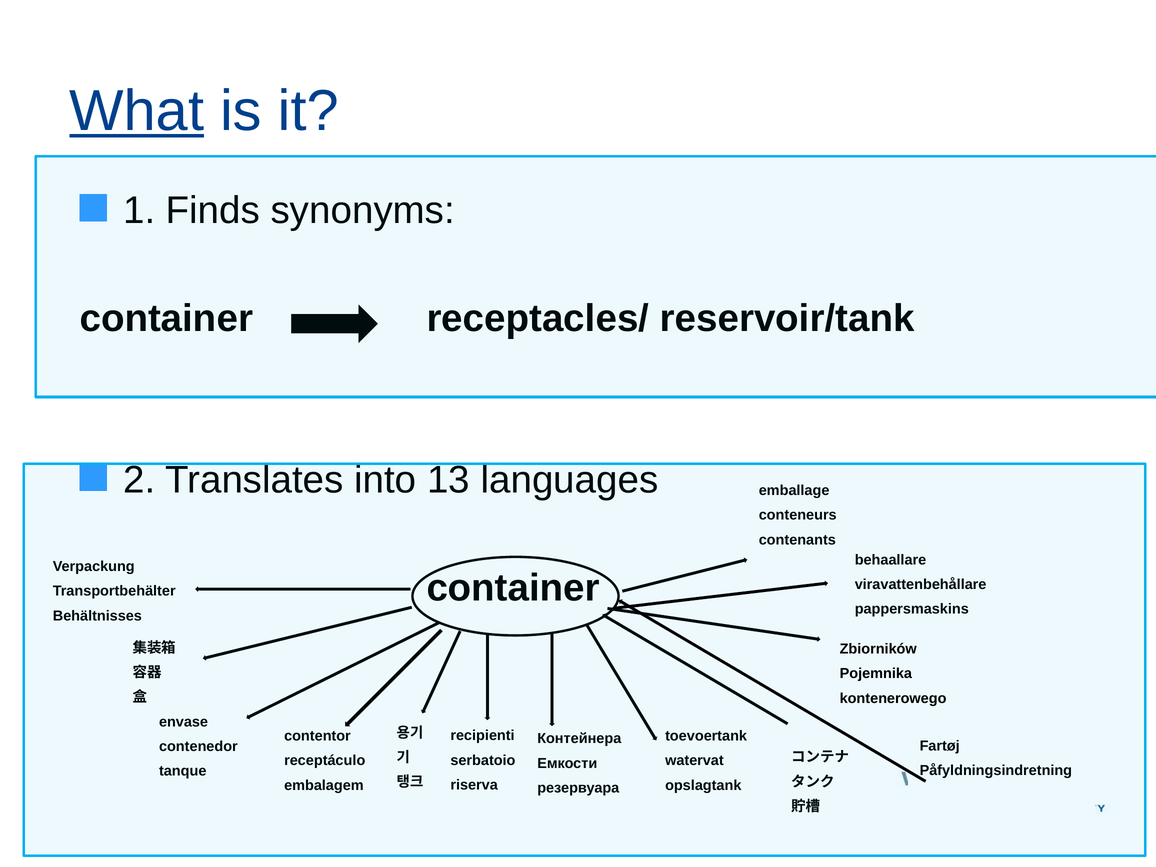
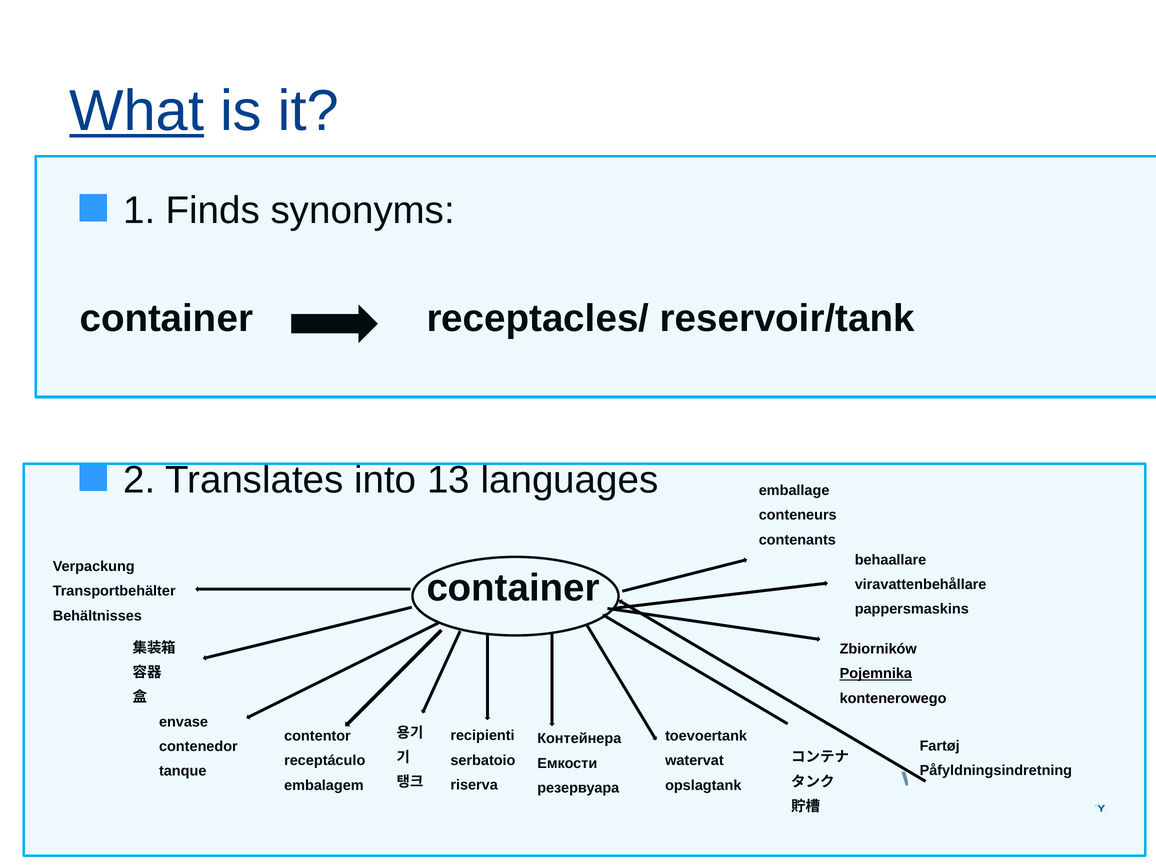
Pojemnika underline: none -> present
